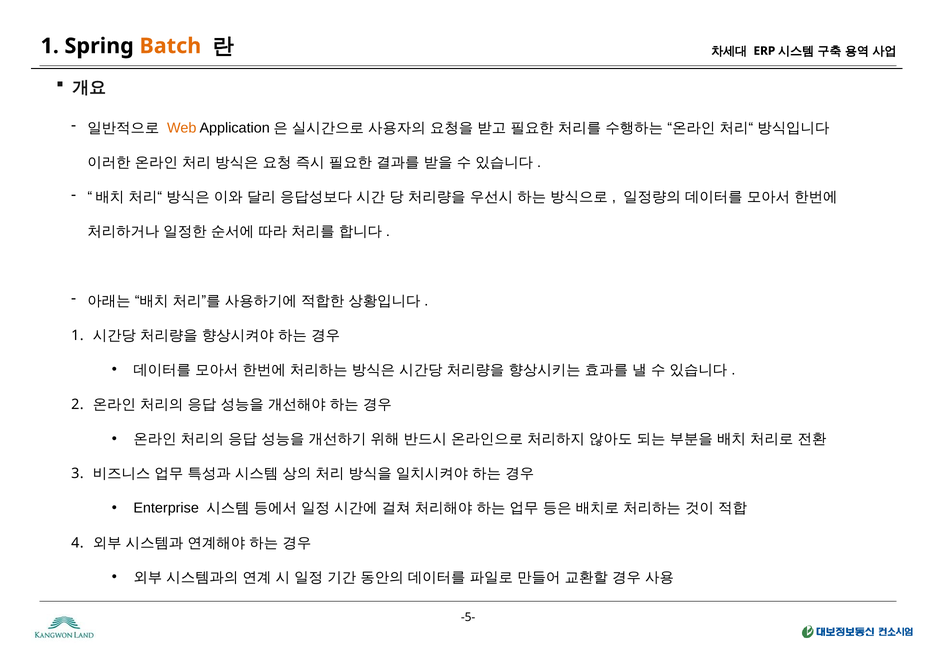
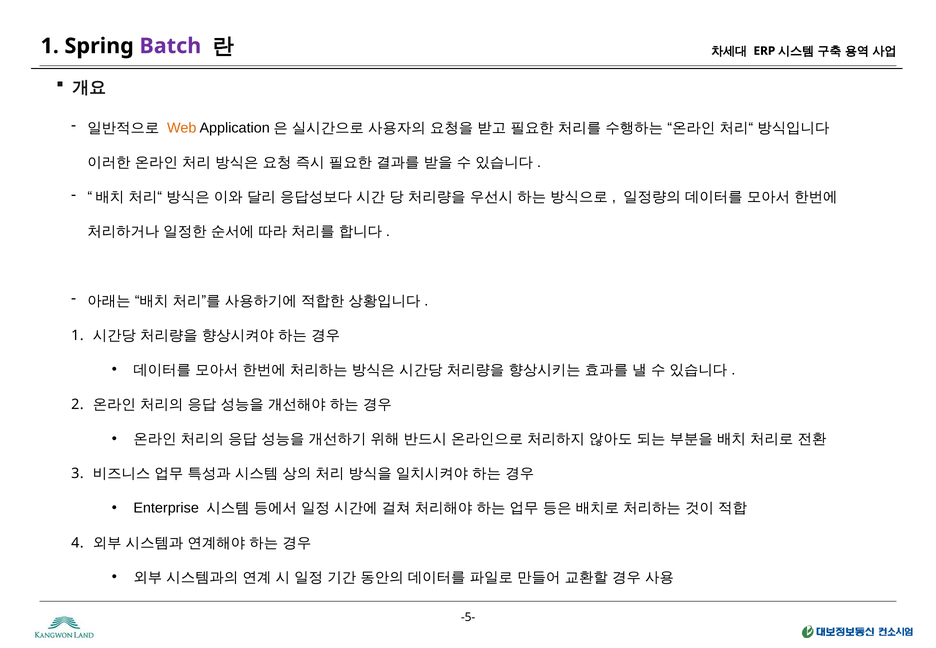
Batch colour: orange -> purple
